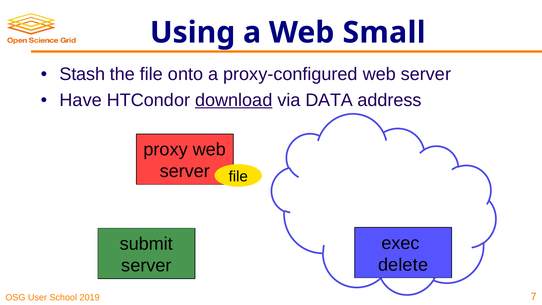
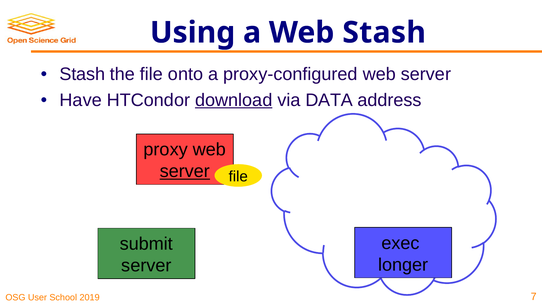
Web Small: Small -> Stash
server at (185, 171) underline: none -> present
delete: delete -> longer
